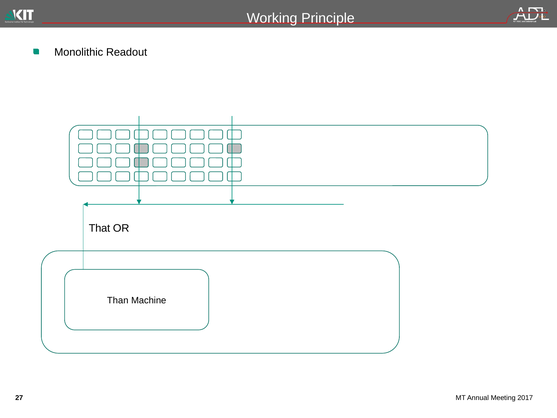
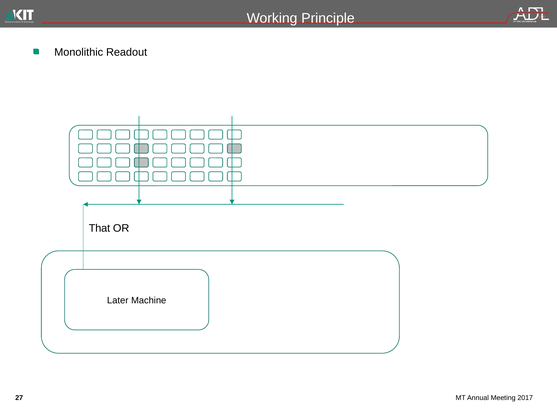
Than: Than -> Later
